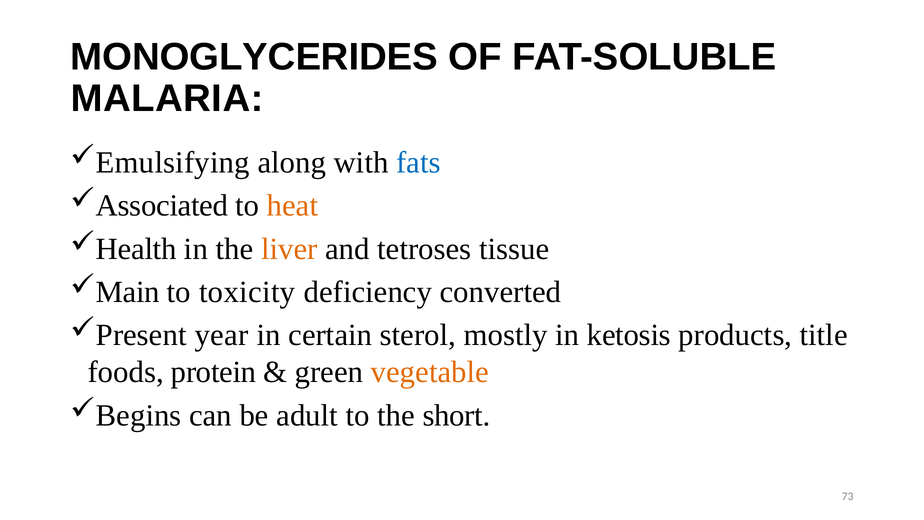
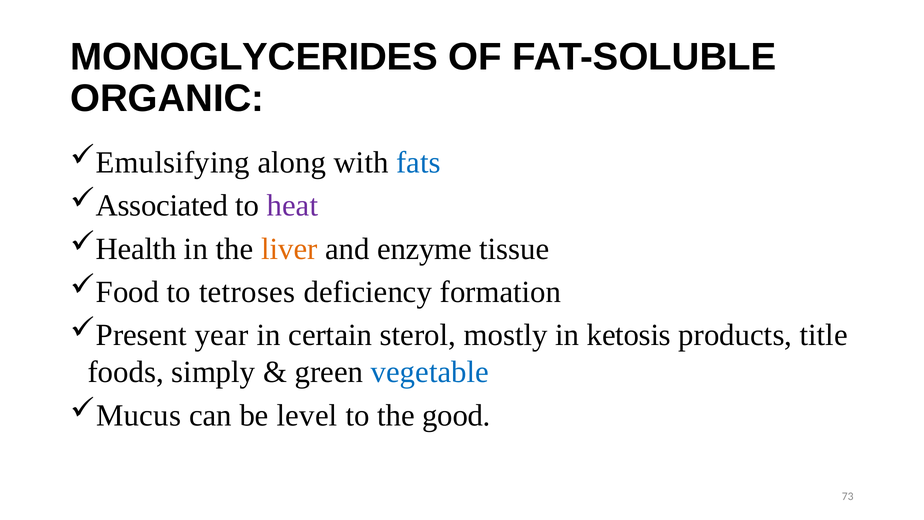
MALARIA: MALARIA -> ORGANIC
heat colour: orange -> purple
tetroses: tetroses -> enzyme
Main: Main -> Food
toxicity: toxicity -> tetroses
converted: converted -> formation
protein: protein -> simply
vegetable colour: orange -> blue
Begins: Begins -> Mucus
adult: adult -> level
short: short -> good
